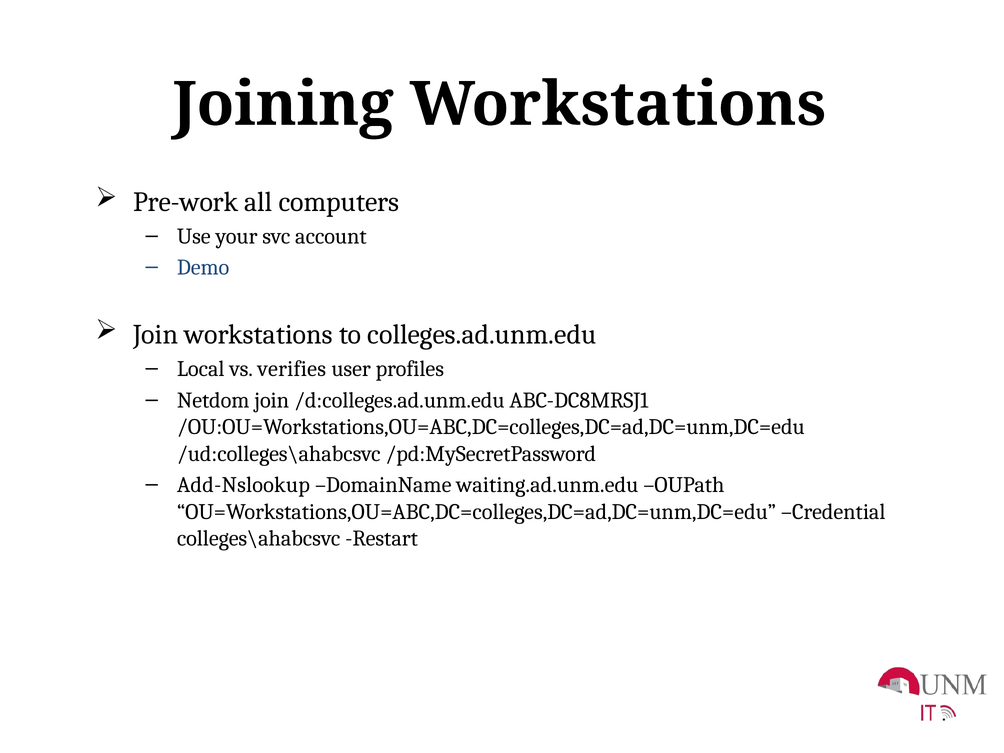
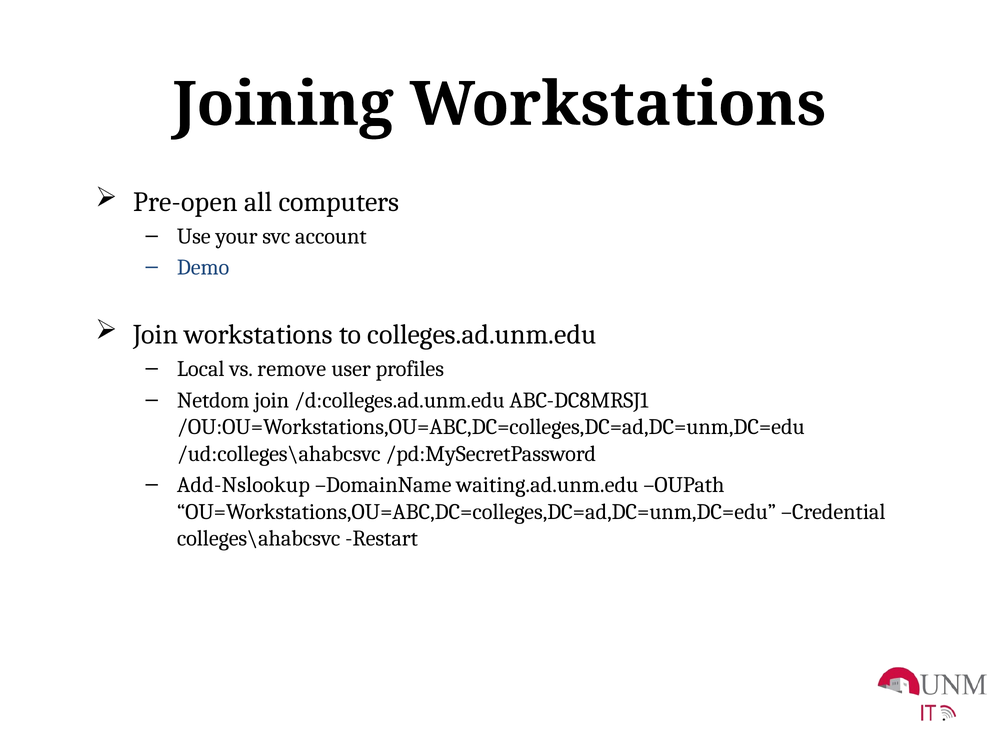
Pre-work: Pre-work -> Pre-open
verifies: verifies -> remove
